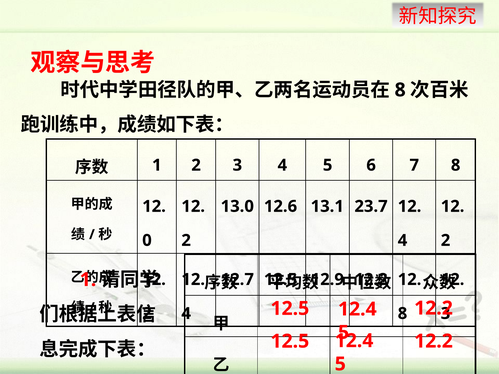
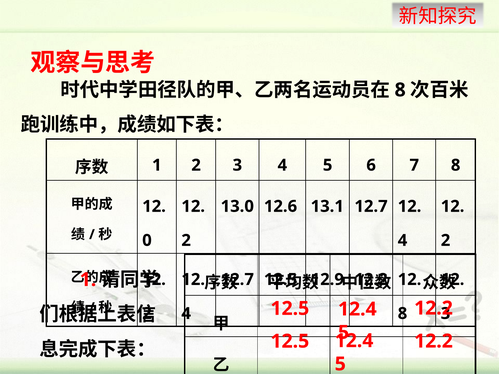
13.1 23.7: 23.7 -> 12.7
